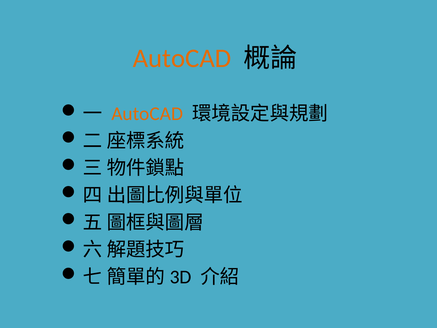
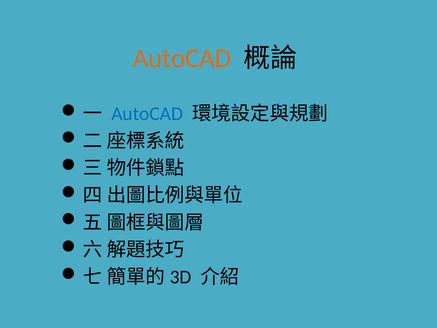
AutoCAD at (147, 114) colour: orange -> blue
